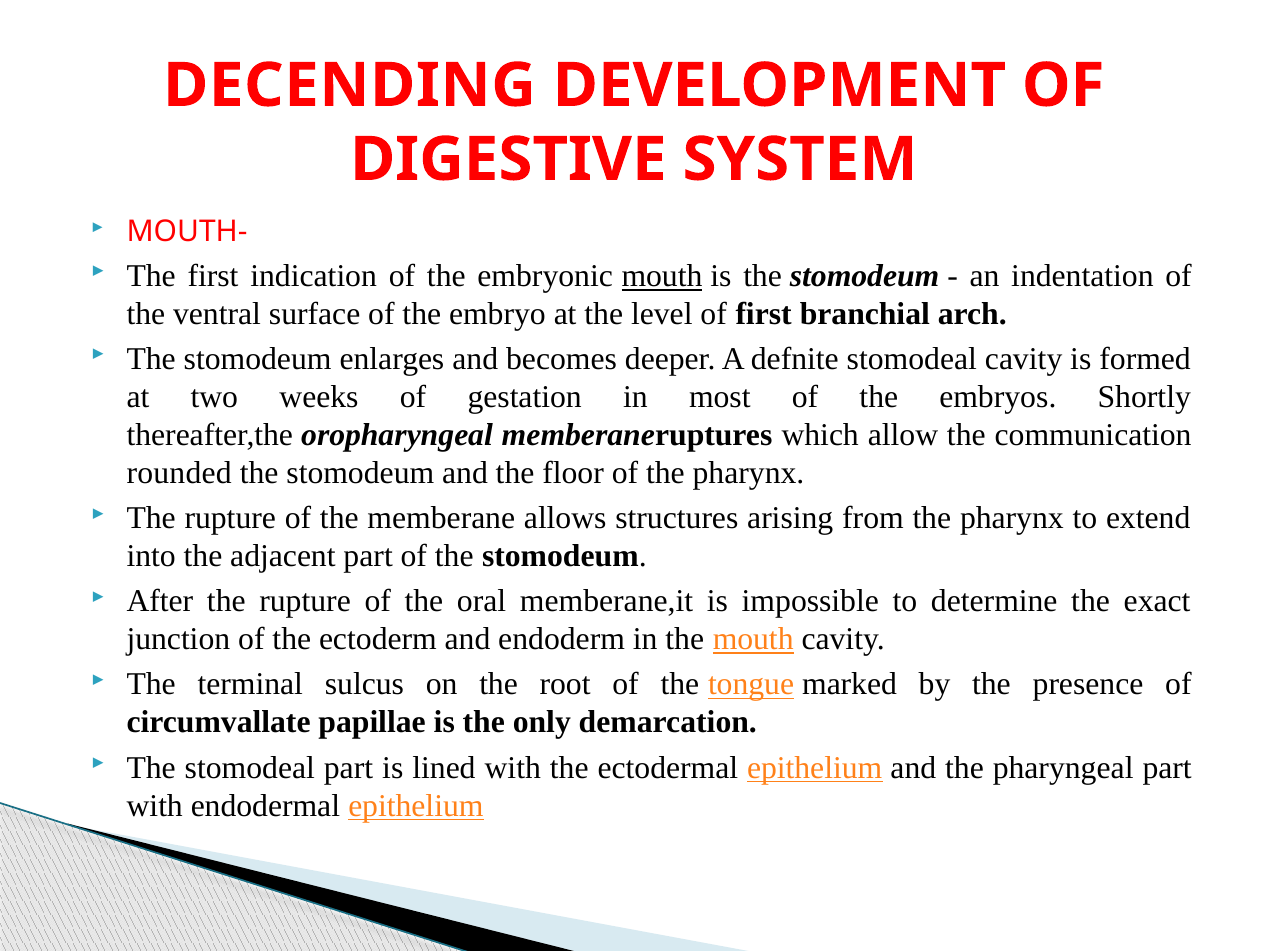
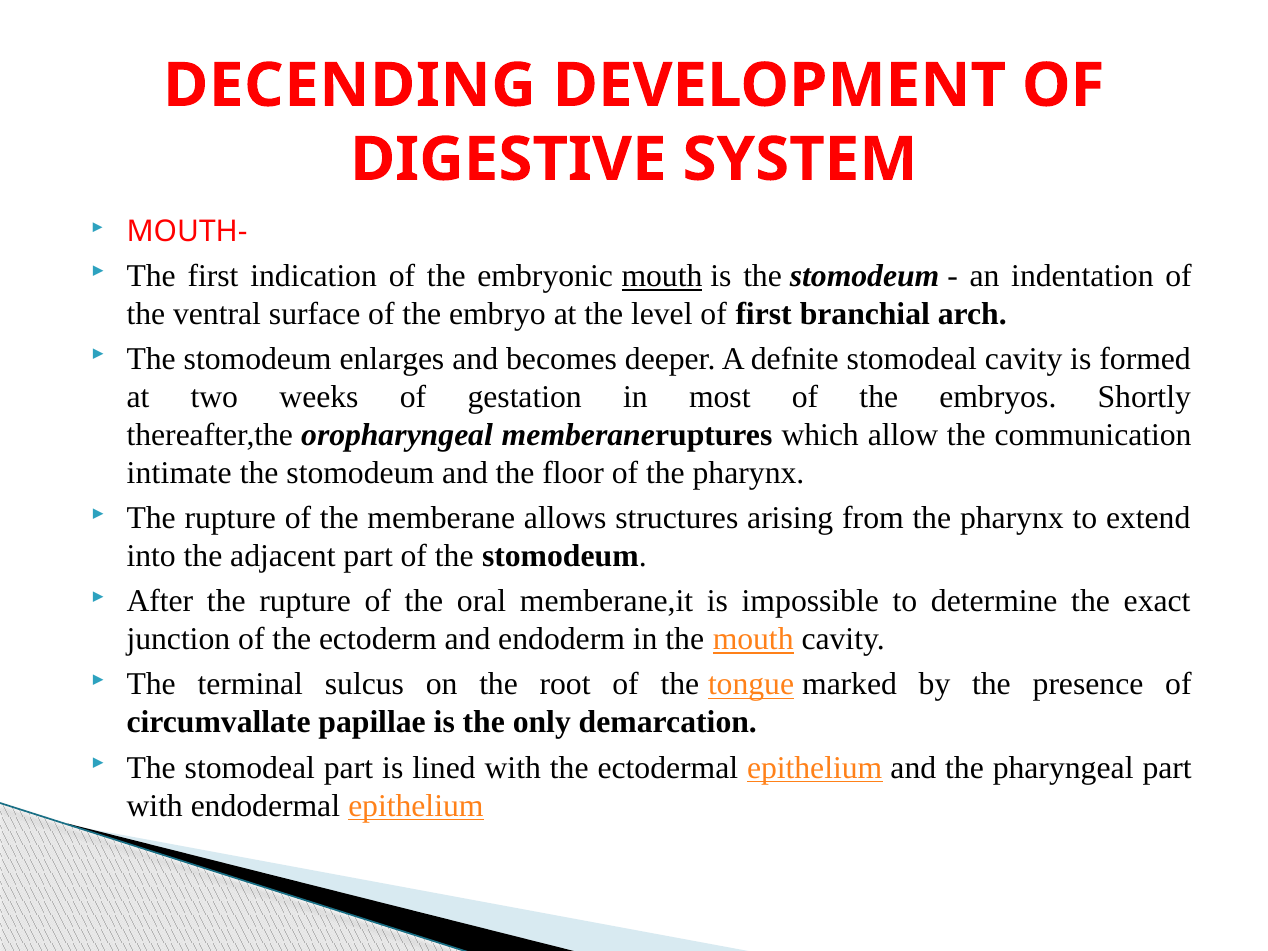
rounded: rounded -> intimate
